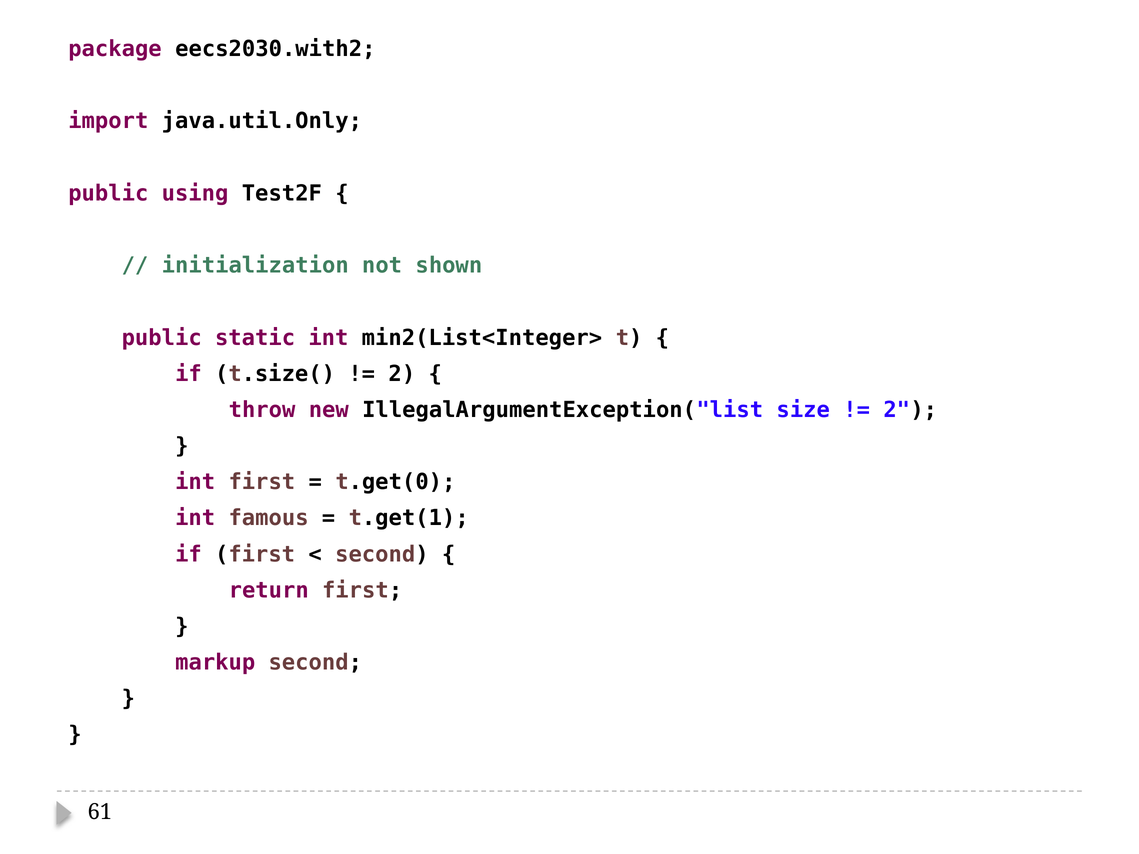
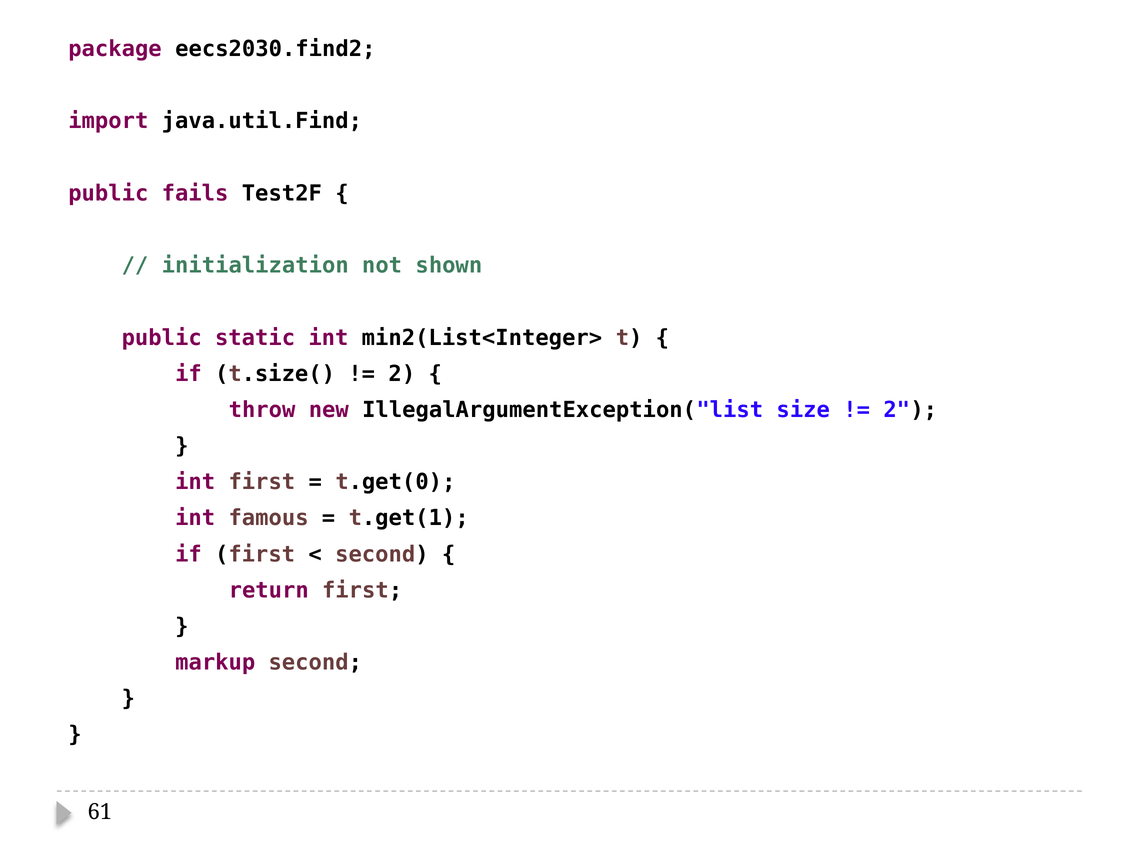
eecs2030.with2: eecs2030.with2 -> eecs2030.find2
java.util.Only: java.util.Only -> java.util.Find
using: using -> fails
